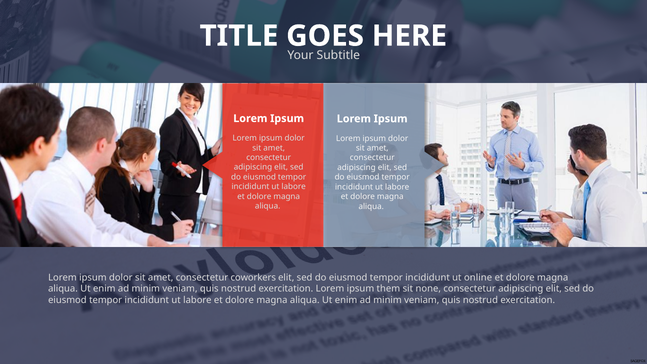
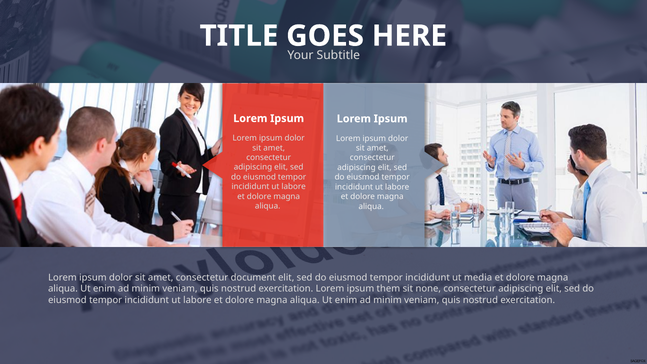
coworkers: coworkers -> document
online: online -> media
